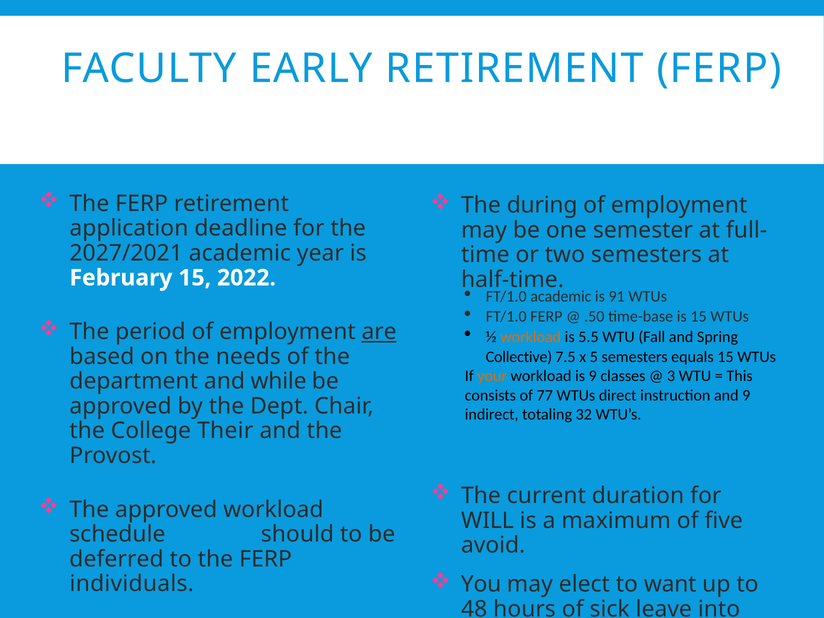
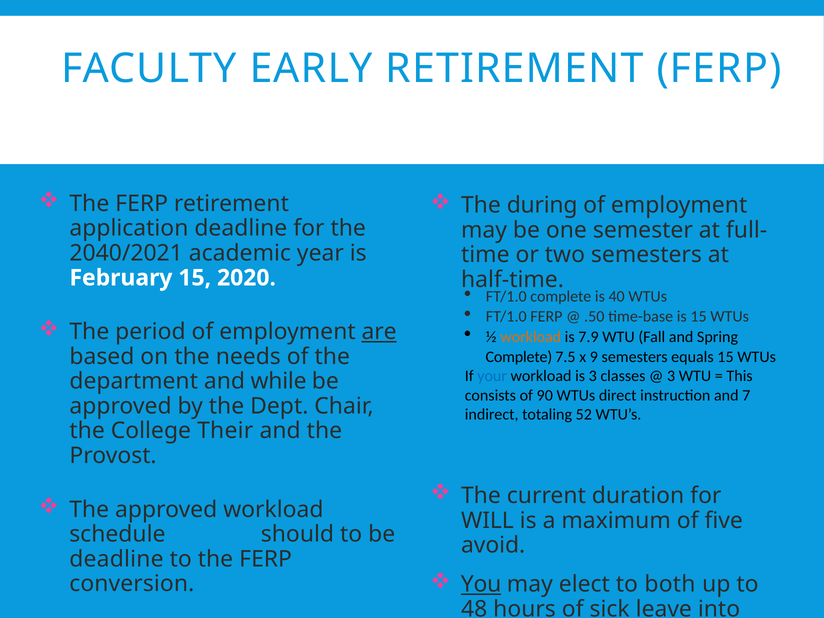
2027/2021: 2027/2021 -> 2040/2021
2022: 2022 -> 2020
academic at (561, 296): academic -> complete
91: 91 -> 40
5.5: 5.5 -> 7.9
Collective at (519, 357): Collective -> Complete
5: 5 -> 9
your colour: orange -> blue
is 9: 9 -> 3
77: 77 -> 90
and 9: 9 -> 7
32: 32 -> 52
deferred at (116, 559): deferred -> deadline
You underline: none -> present
want: want -> both
individuals: individuals -> conversion
